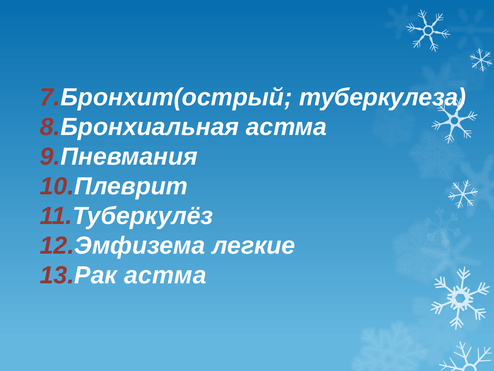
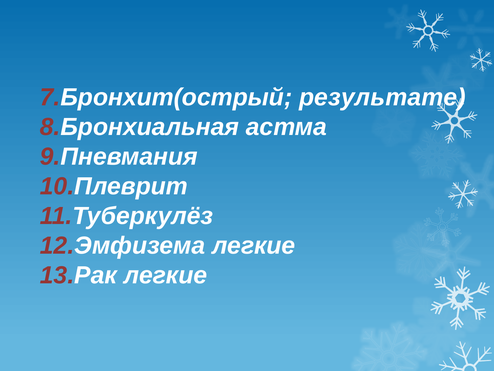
туберкулеза: туберкулеза -> результате
13.Рак астма: астма -> легкие
